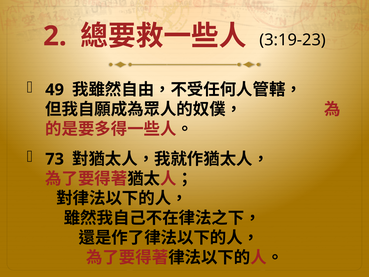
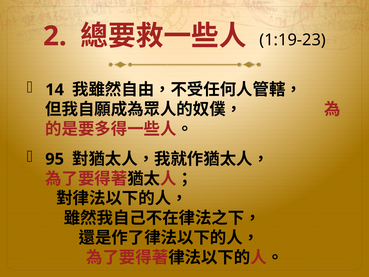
3:19-23: 3:19-23 -> 1:19-23
49: 49 -> 14
73: 73 -> 95
